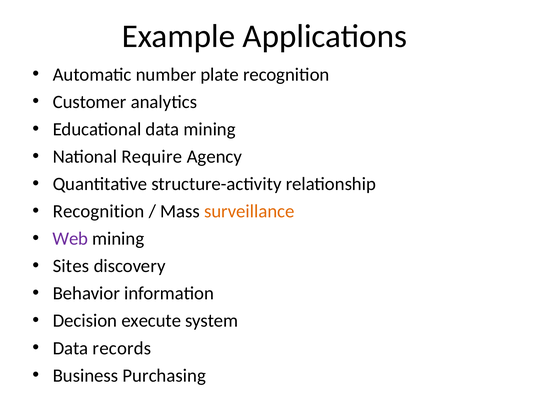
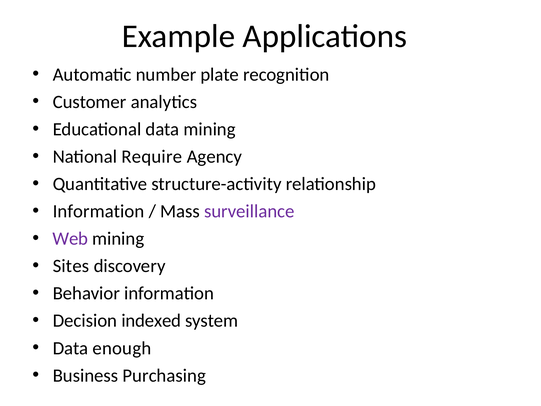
Recognition at (99, 211): Recognition -> Information
surveillance colour: orange -> purple
execute: execute -> indexed
records: records -> enough
